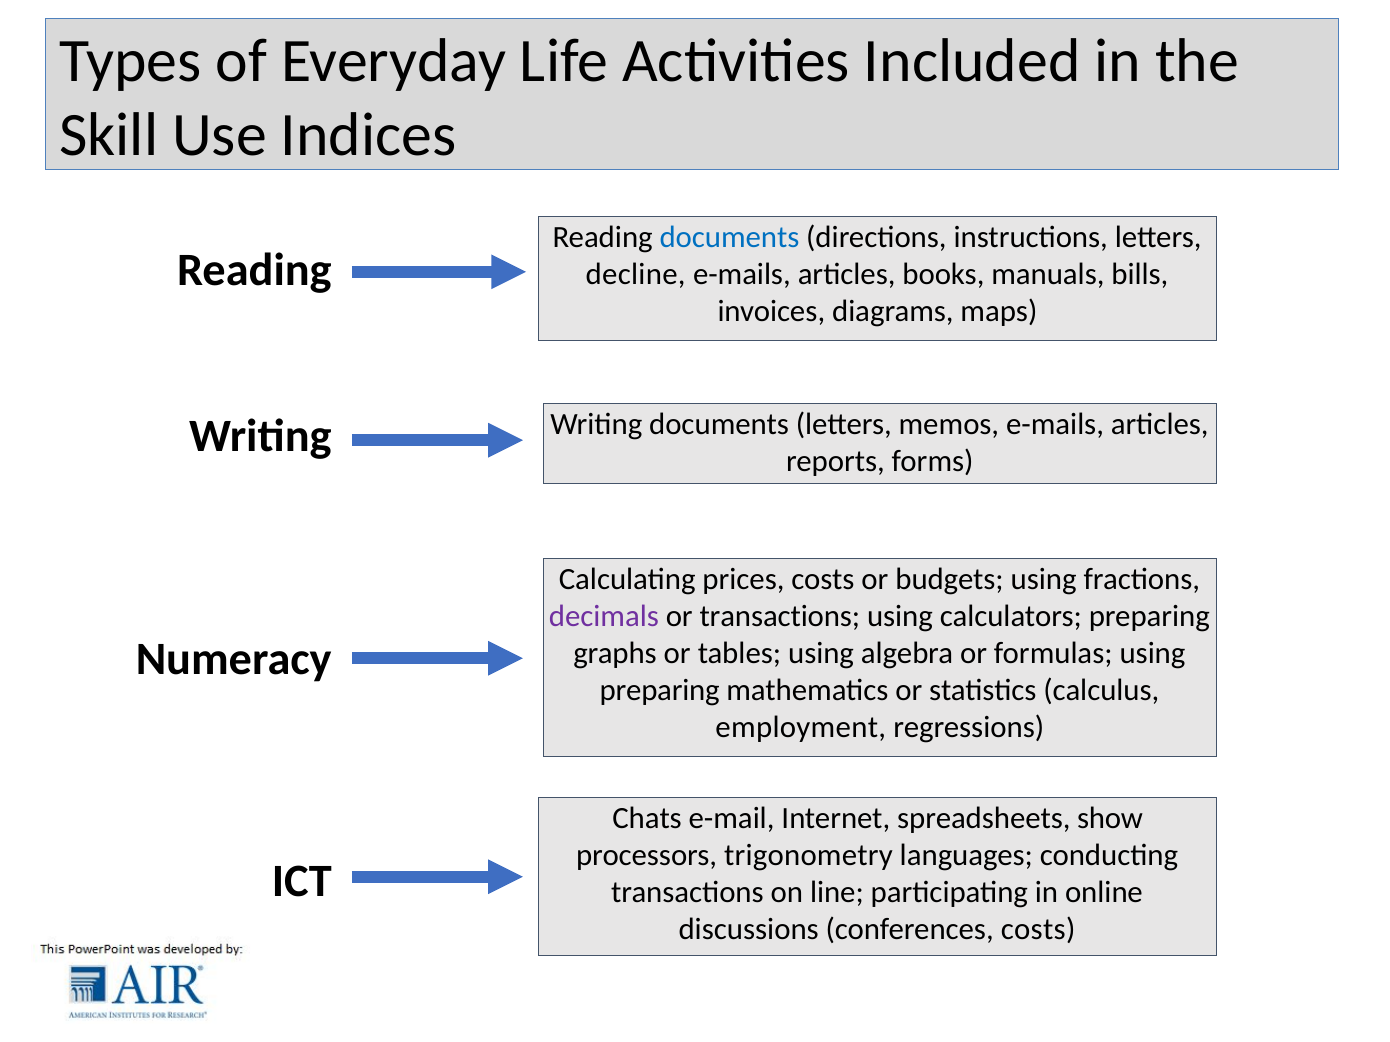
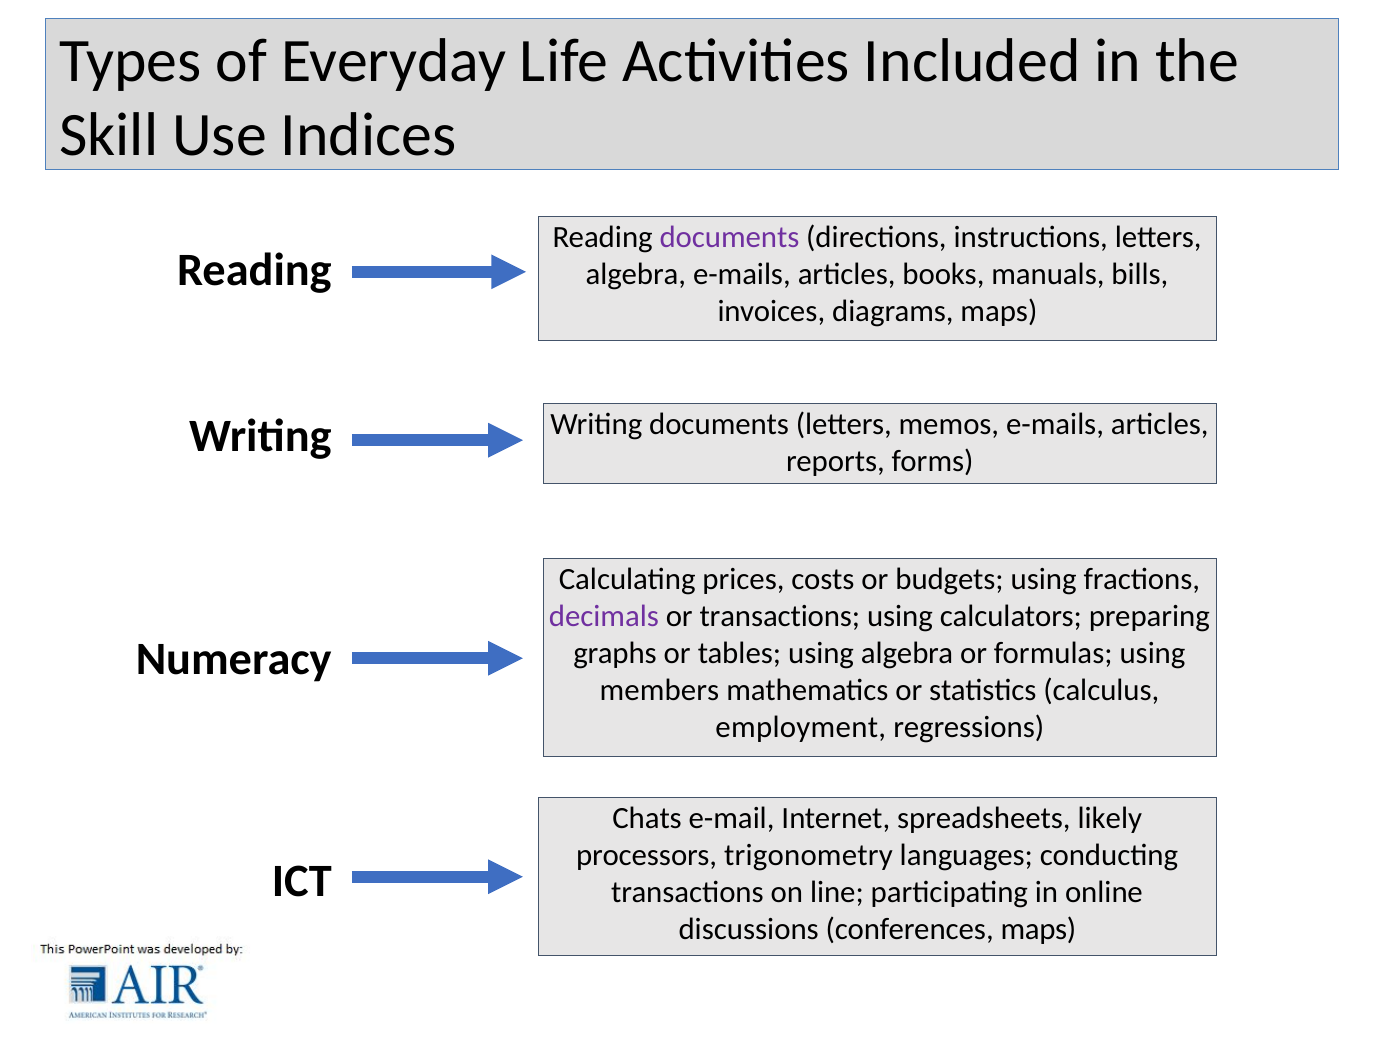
documents at (729, 237) colour: blue -> purple
decline at (636, 274): decline -> algebra
preparing at (660, 691): preparing -> members
show: show -> likely
conferences costs: costs -> maps
